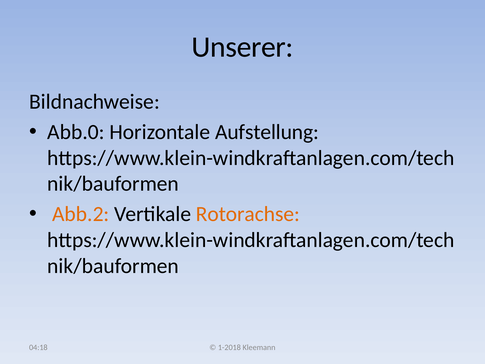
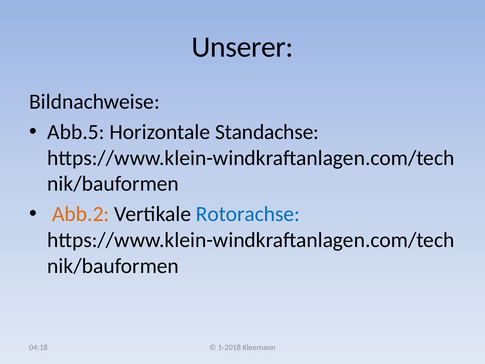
Abb.0: Abb.0 -> Abb.5
Aufstellung: Aufstellung -> Standachse
Rotorachse colour: orange -> blue
